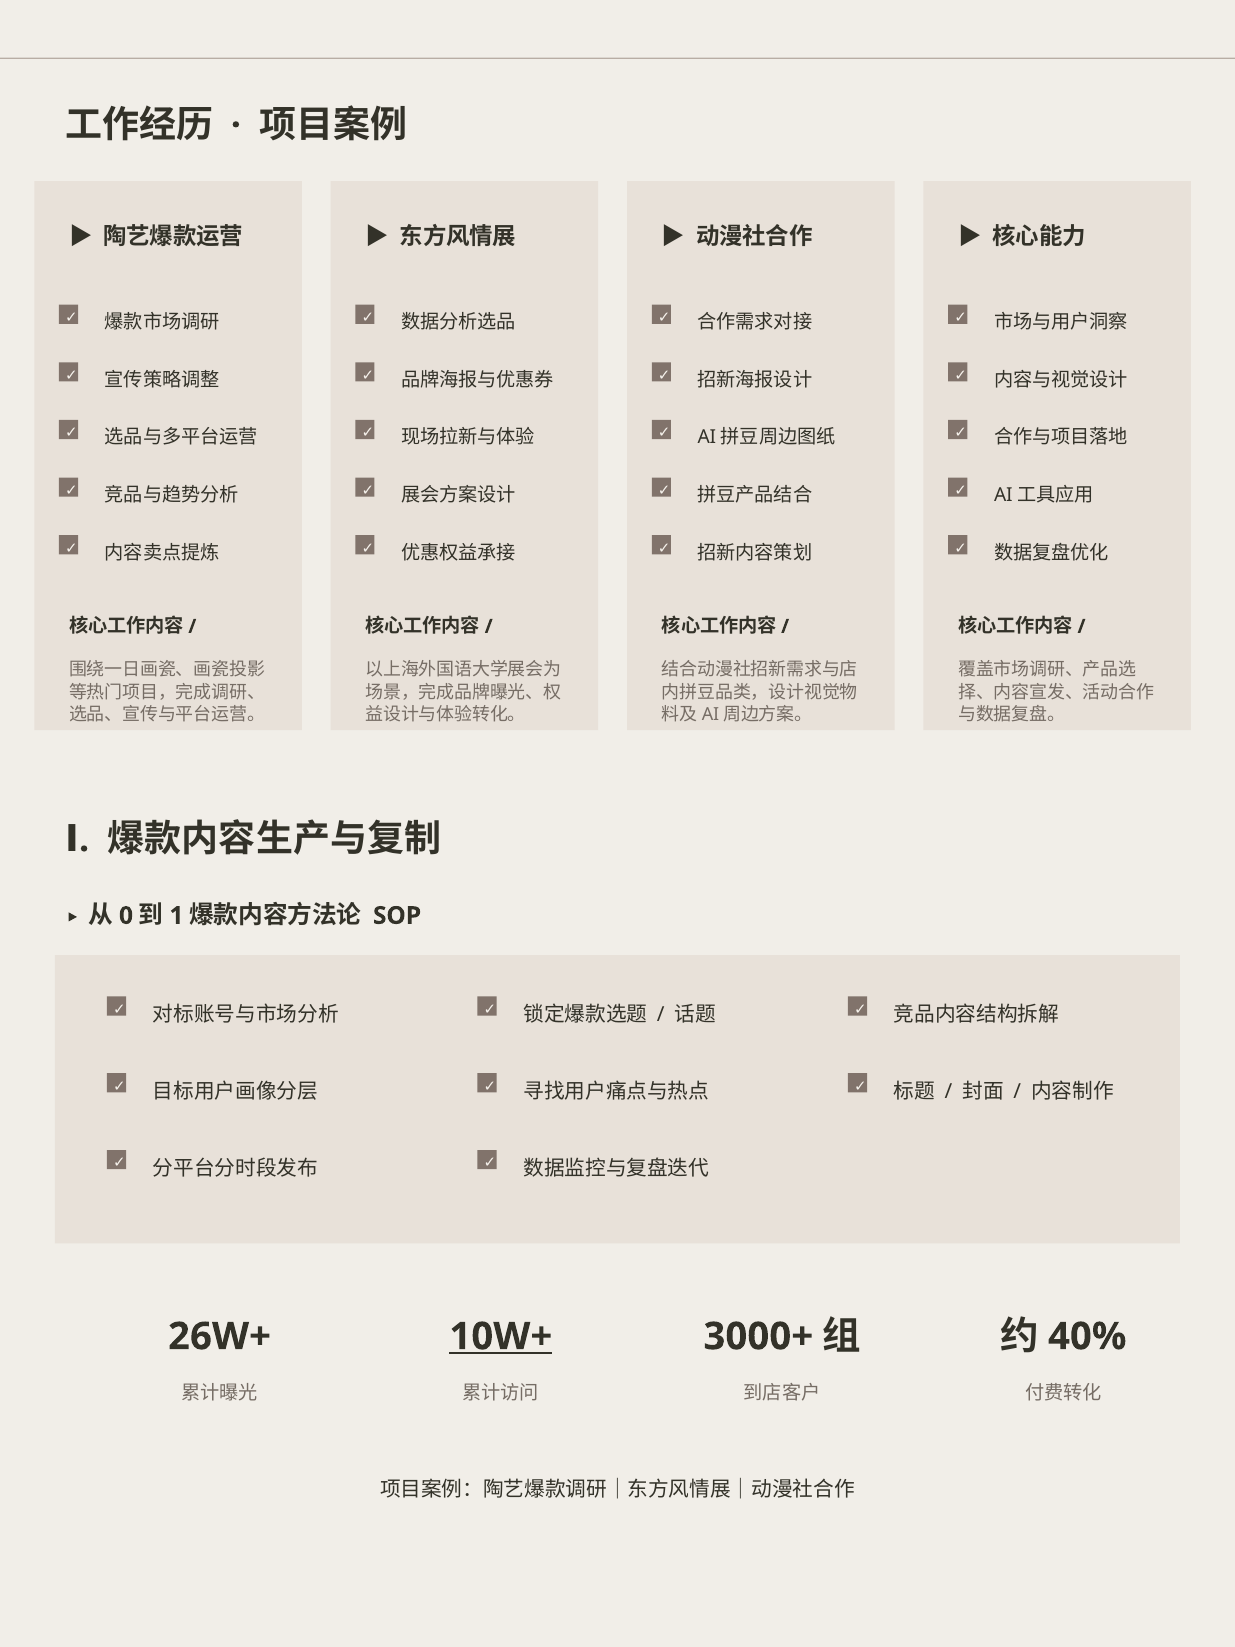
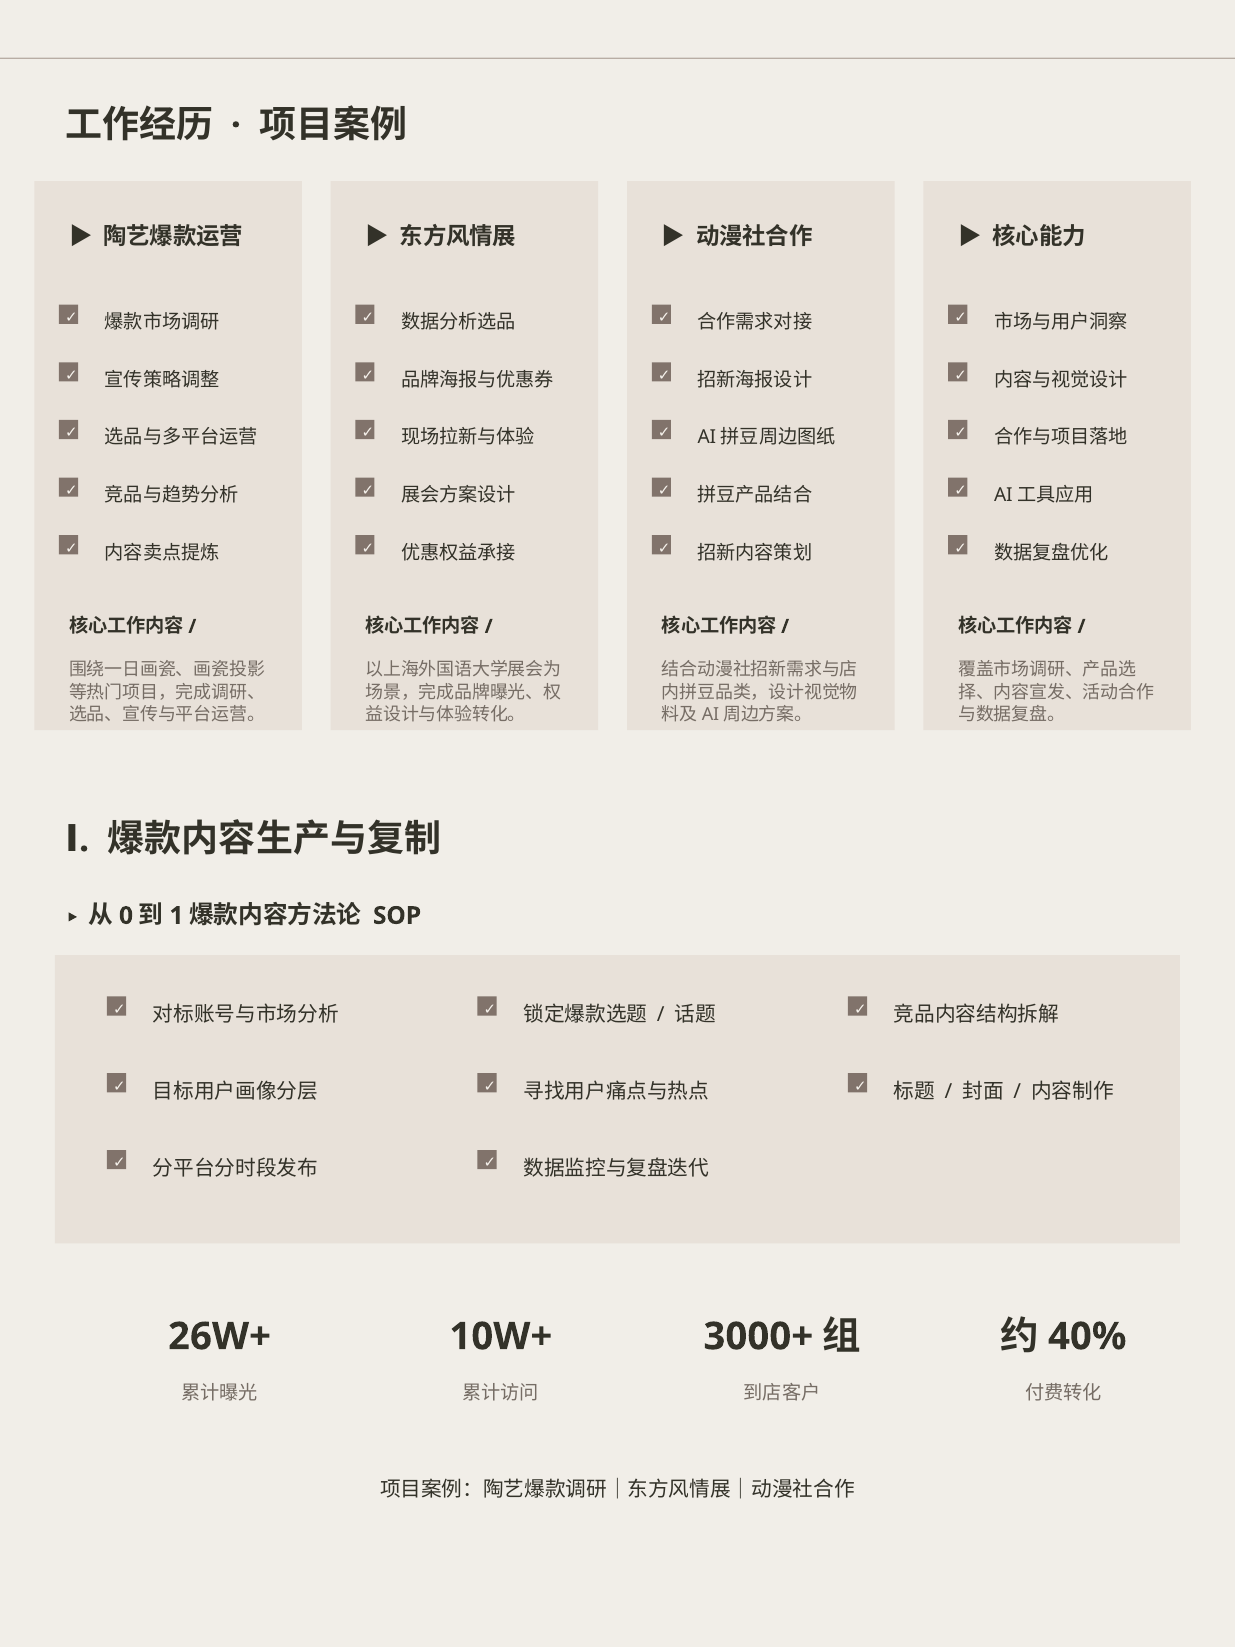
10W+ underline: present -> none
